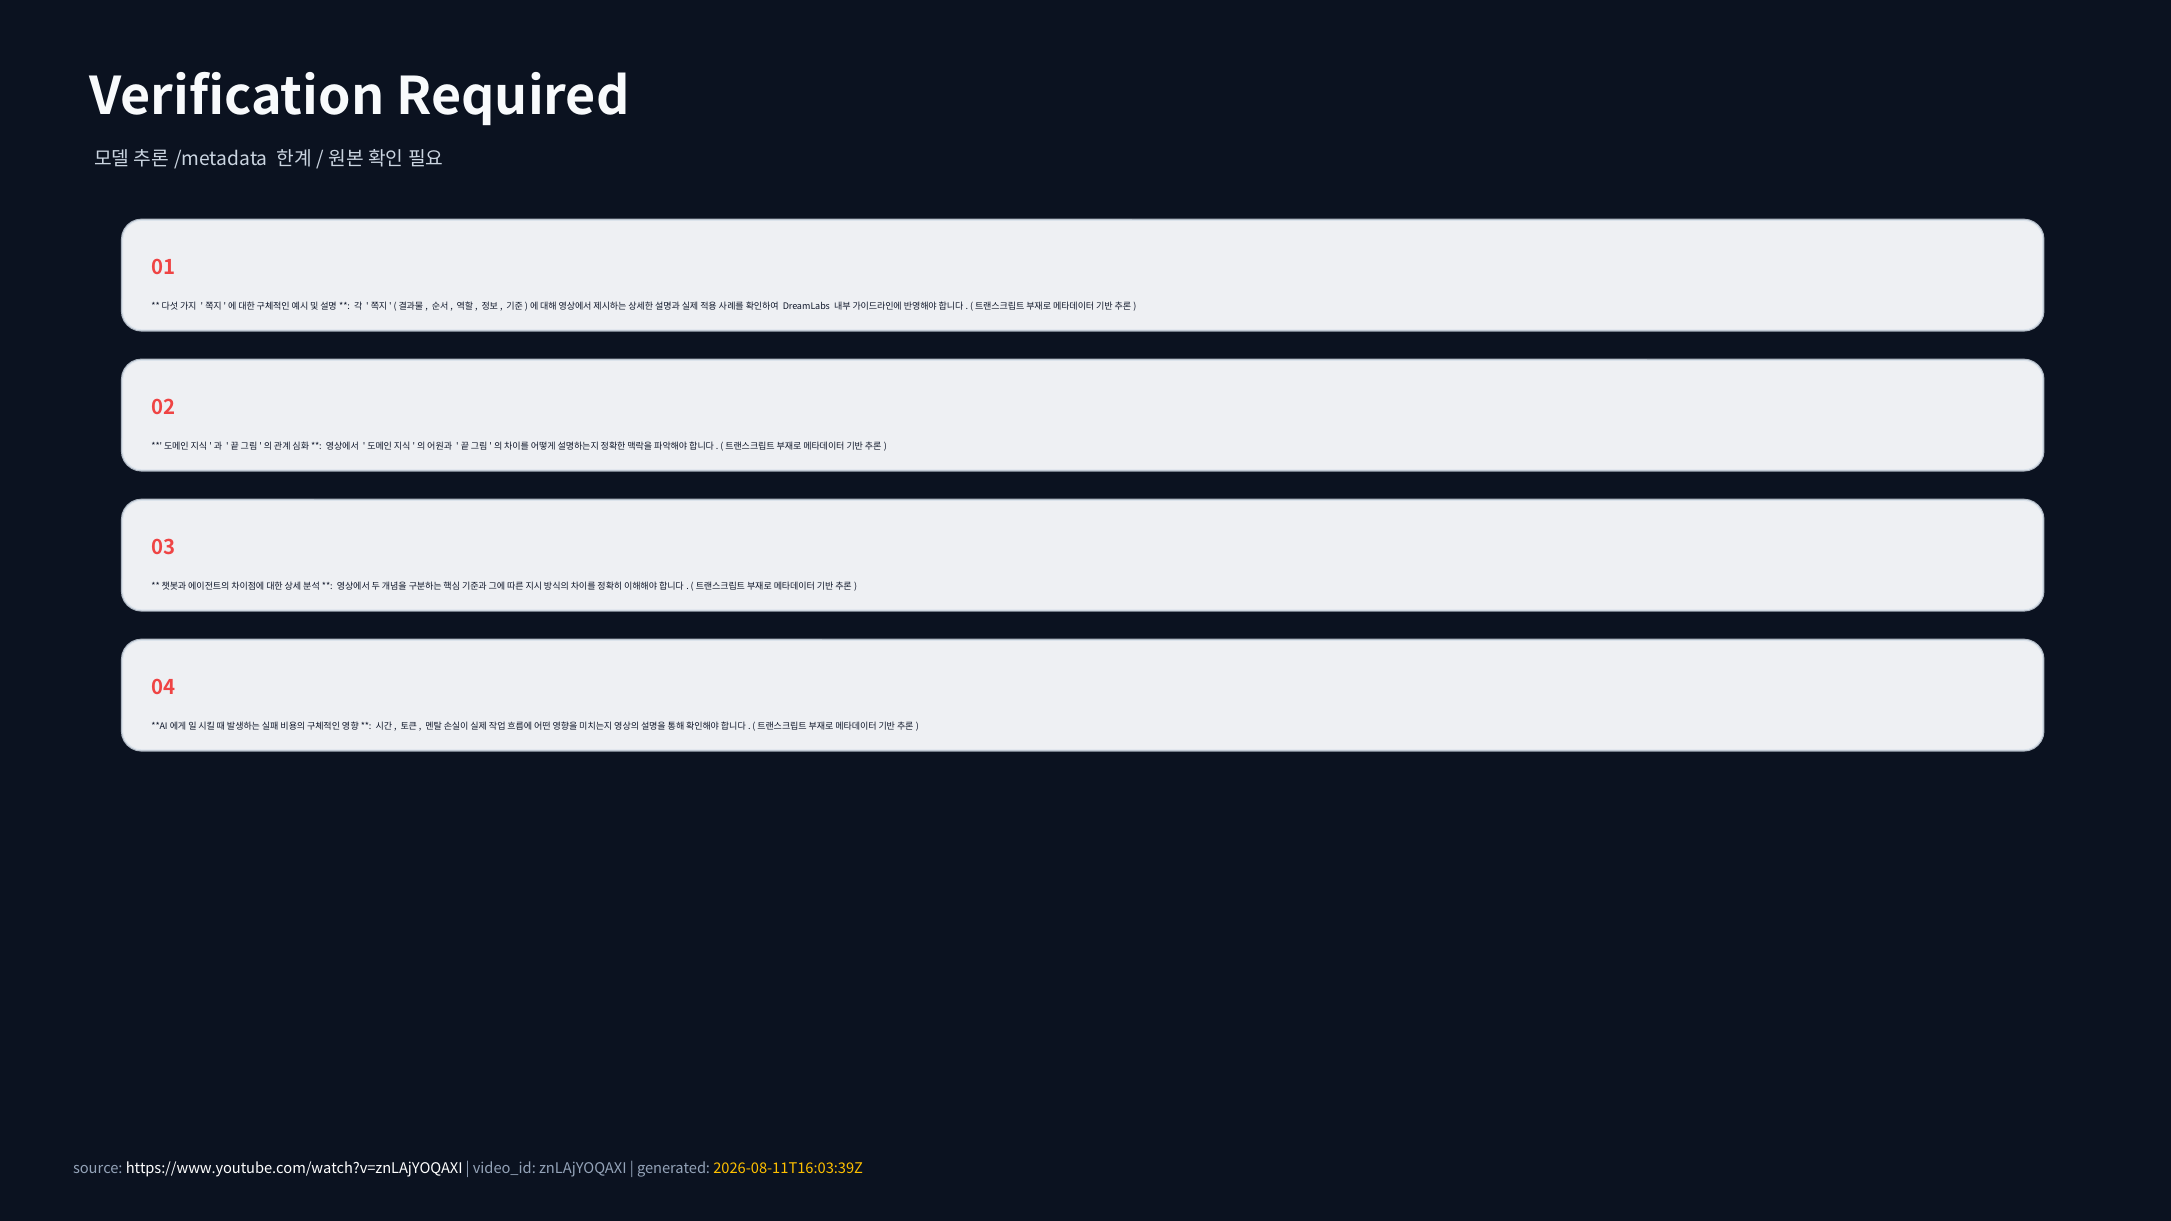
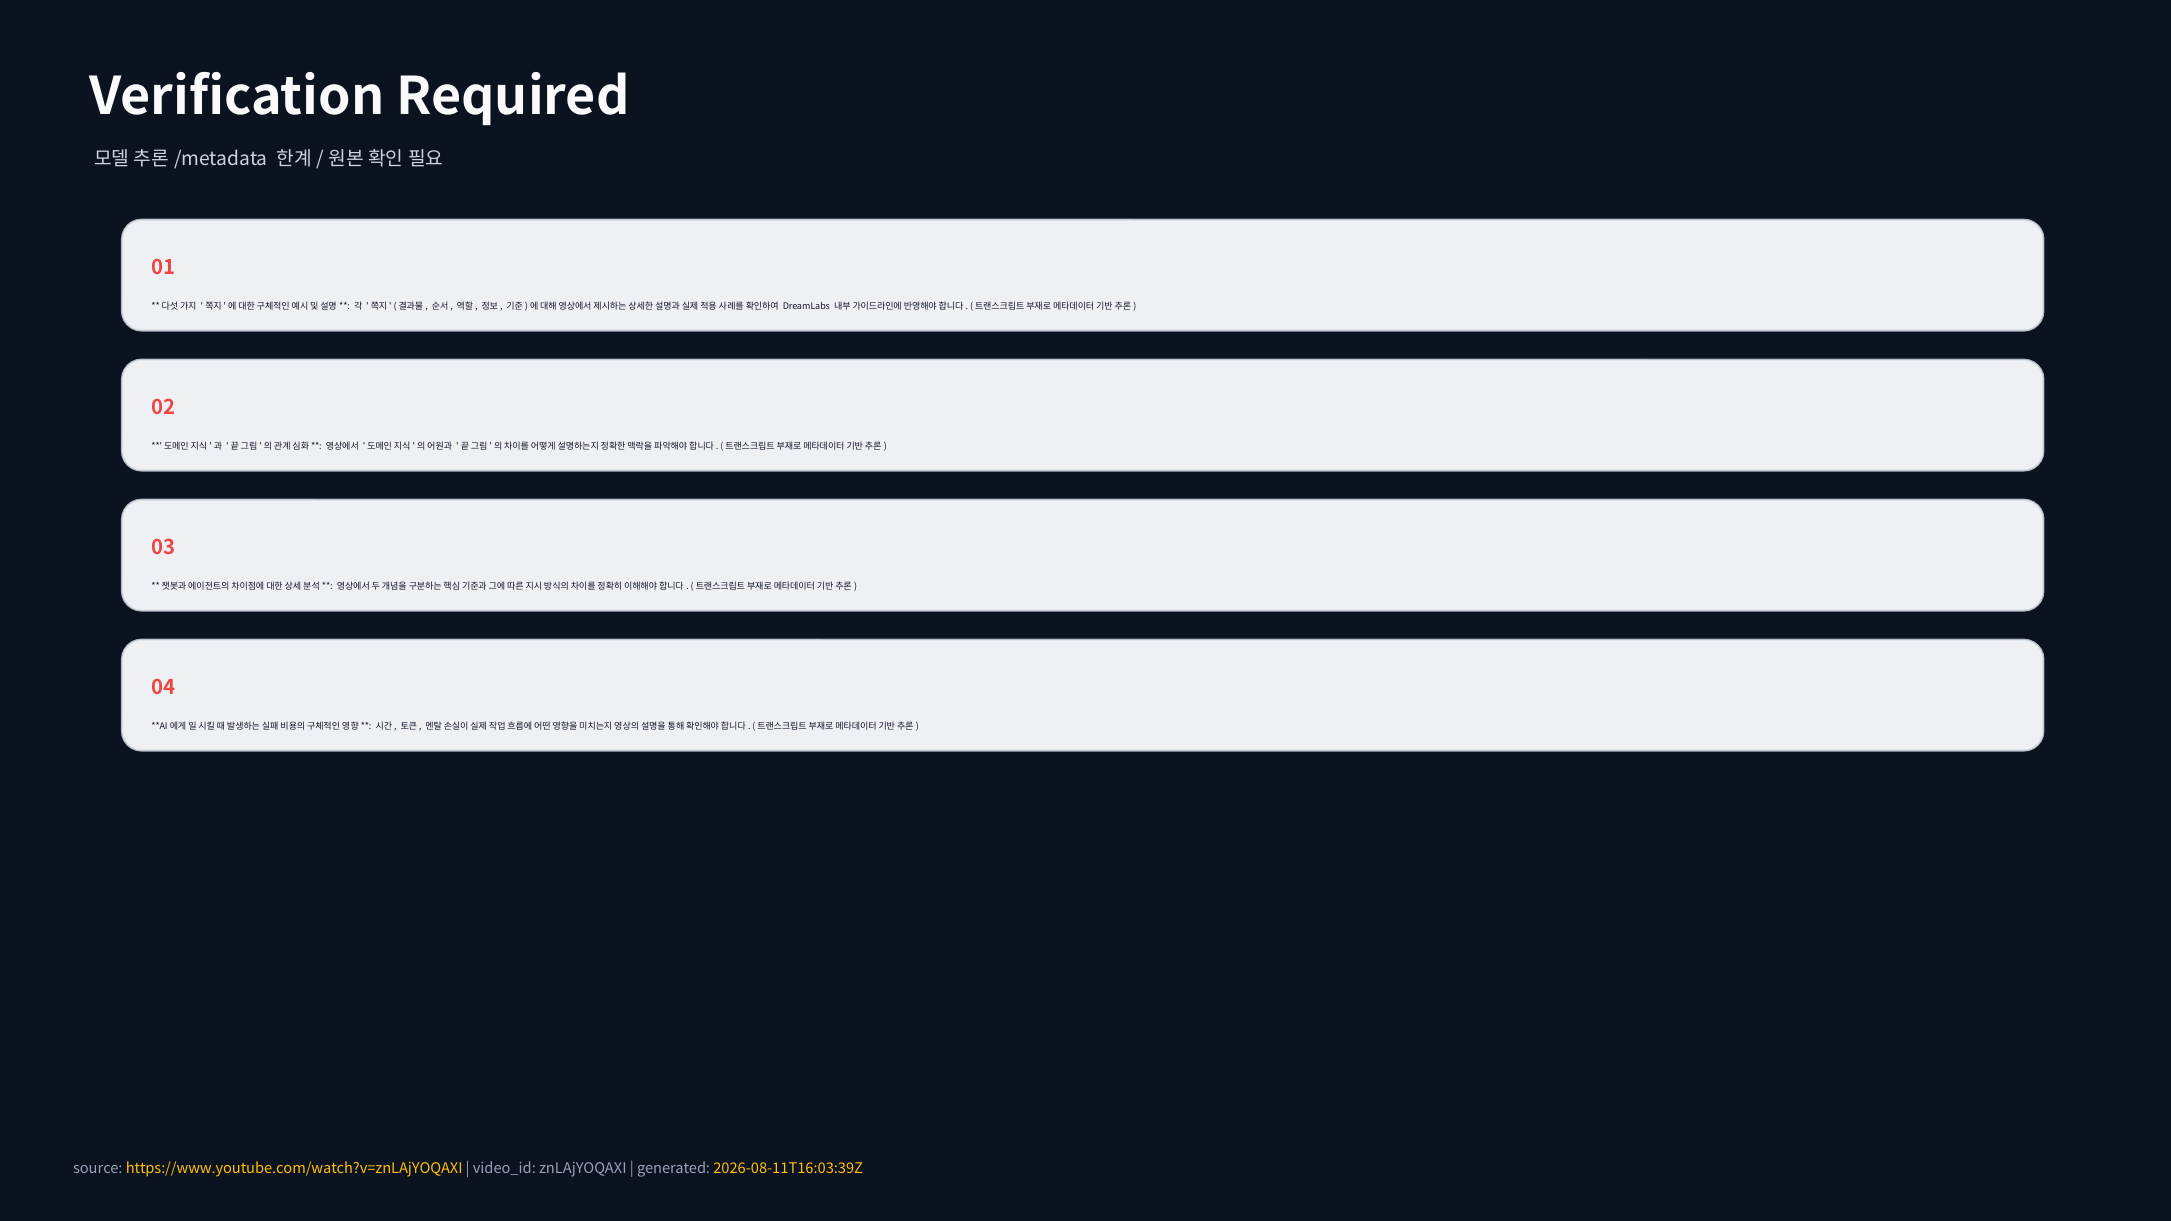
https://www.youtube.com/watch?v=znLAjYOQAXI colour: white -> yellow
